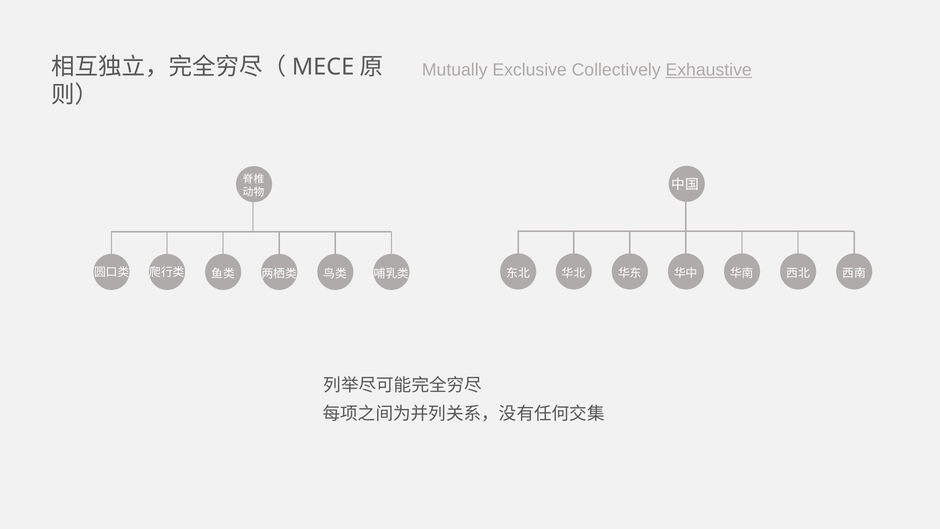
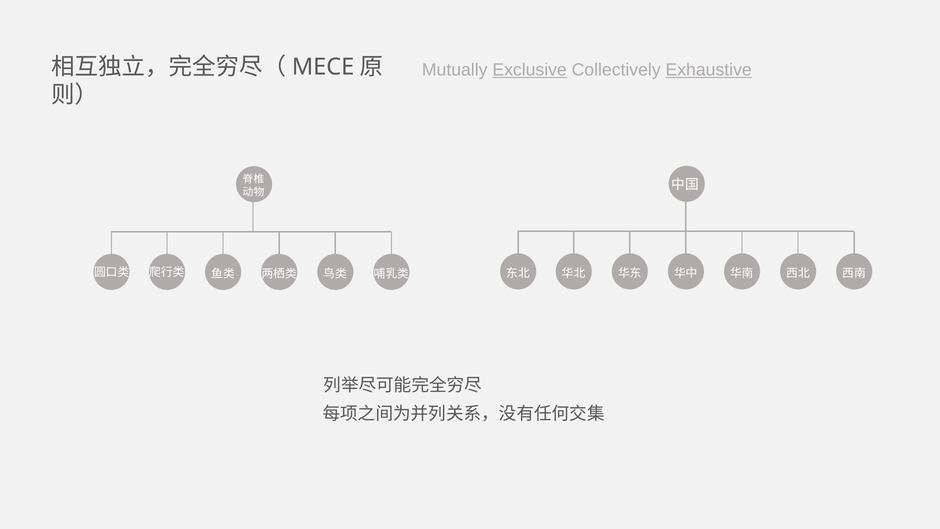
Exclusive underline: none -> present
